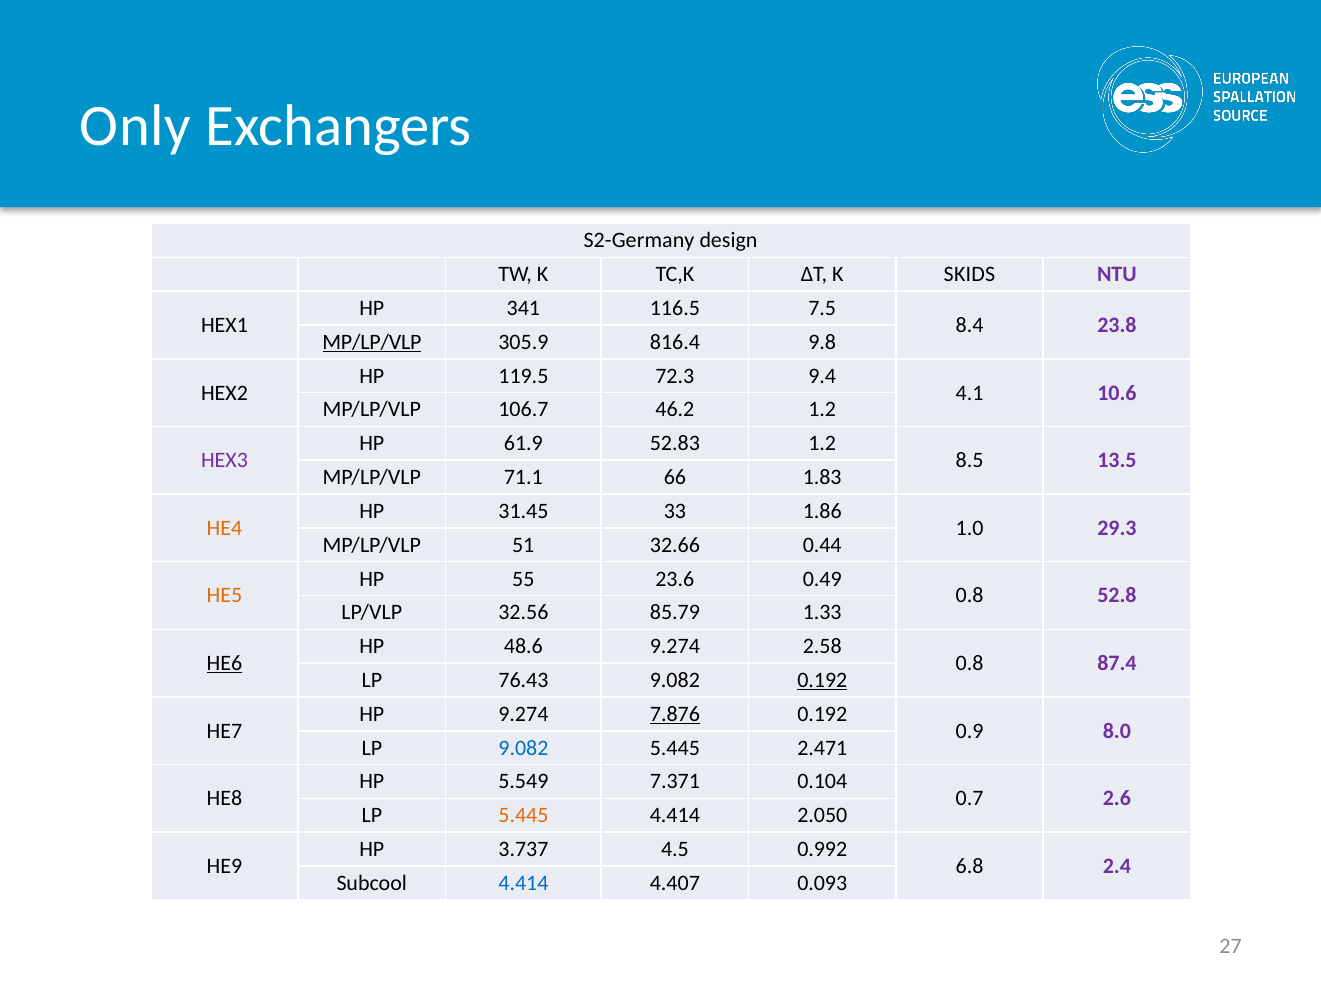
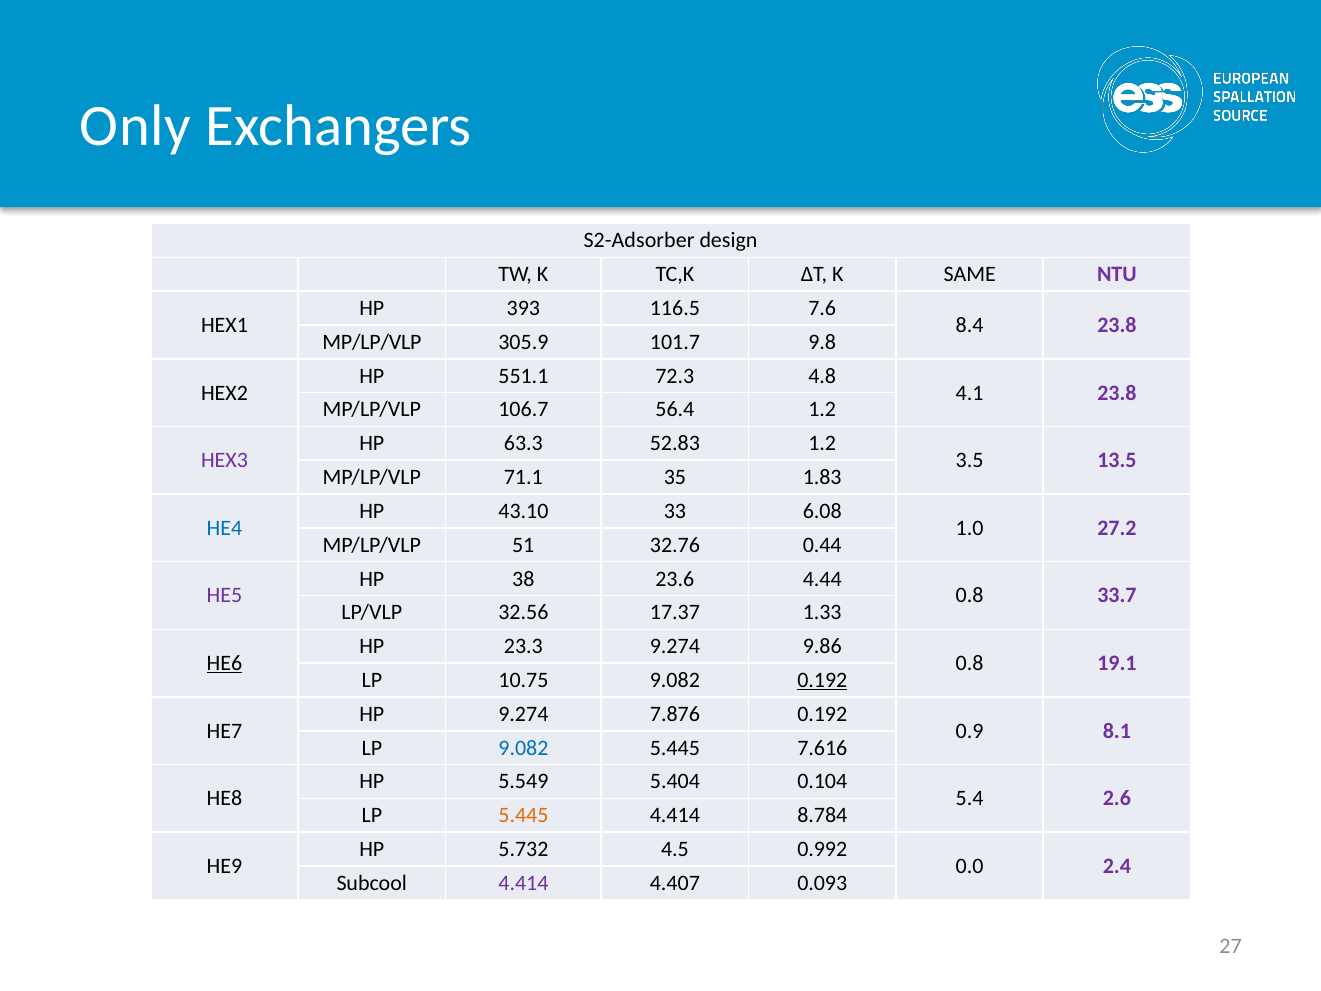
S2-Germany: S2-Germany -> S2-Adsorber
SKIDS: SKIDS -> SAME
341: 341 -> 393
7.5: 7.5 -> 7.6
MP/LP/VLP at (372, 342) underline: present -> none
816.4: 816.4 -> 101.7
119.5: 119.5 -> 551.1
9.4: 9.4 -> 4.8
4.1 10.6: 10.6 -> 23.8
46.2: 46.2 -> 56.4
61.9: 61.9 -> 63.3
8.5: 8.5 -> 3.5
66: 66 -> 35
31.45: 31.45 -> 43.10
1.86: 1.86 -> 6.08
HE4 colour: orange -> blue
29.3: 29.3 -> 27.2
32.66: 32.66 -> 32.76
55: 55 -> 38
0.49: 0.49 -> 4.44
HE5 colour: orange -> purple
52.8: 52.8 -> 33.7
85.79: 85.79 -> 17.37
48.6: 48.6 -> 23.3
2.58: 2.58 -> 9.86
87.4: 87.4 -> 19.1
76.43: 76.43 -> 10.75
7.876 underline: present -> none
8.0: 8.0 -> 8.1
2.471: 2.471 -> 7.616
7.371: 7.371 -> 5.404
0.7: 0.7 -> 5.4
2.050: 2.050 -> 8.784
3.737: 3.737 -> 5.732
6.8: 6.8 -> 0.0
4.414 at (523, 883) colour: blue -> purple
